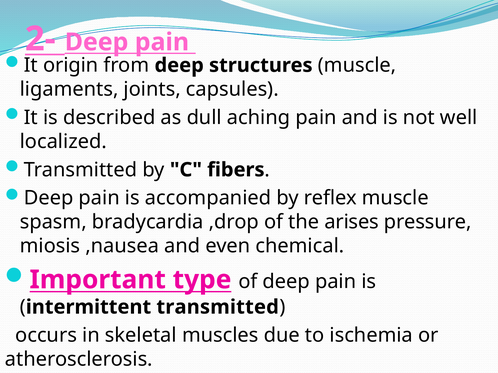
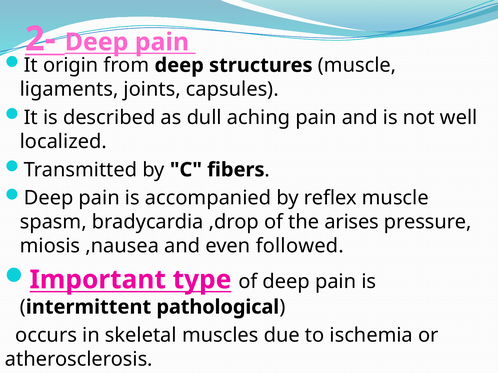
chemical: chemical -> followed
intermittent transmitted: transmitted -> pathological
